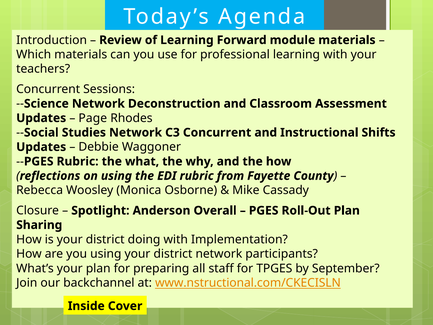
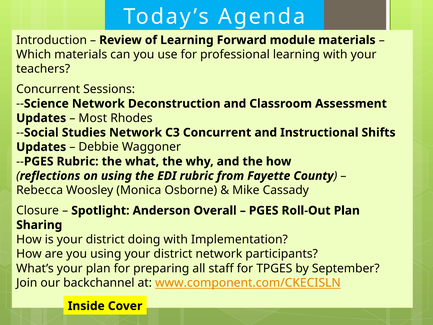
Page: Page -> Most
www.nstructional.com/CKECISLN: www.nstructional.com/CKECISLN -> www.component.com/CKECISLN
